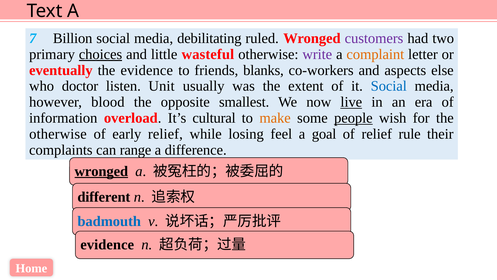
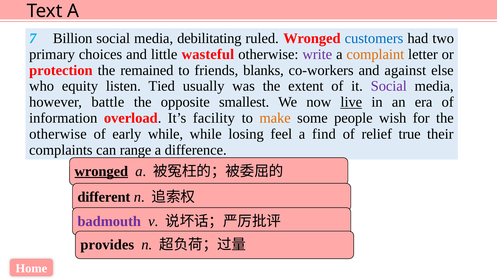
customers colour: purple -> blue
choices underline: present -> none
eventually: eventually -> protection
the evidence: evidence -> remained
aspects: aspects -> against
doctor: doctor -> equity
Unit: Unit -> Tied
Social at (389, 86) colour: blue -> purple
blood: blood -> battle
cultural: cultural -> facility
people underline: present -> none
early relief: relief -> while
goal: goal -> find
rule: rule -> true
badmouth colour: blue -> purple
evidence at (107, 244): evidence -> provides
